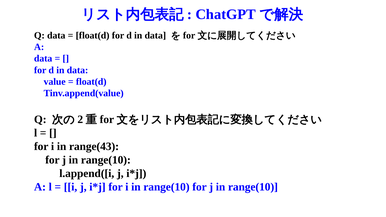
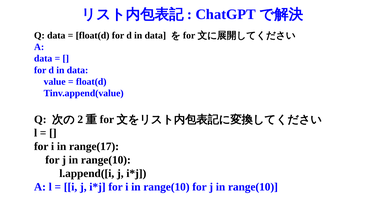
range(43: range(43 -> range(17
